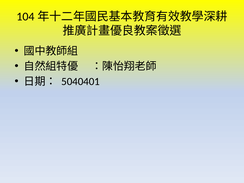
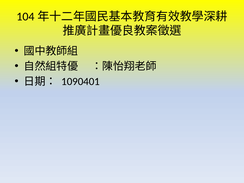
5040401: 5040401 -> 1090401
